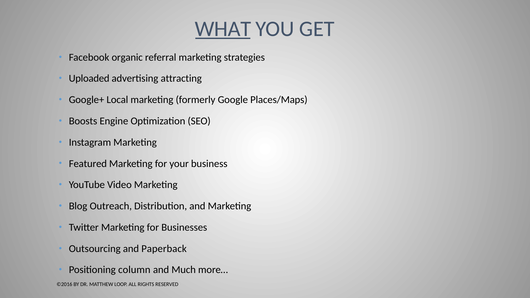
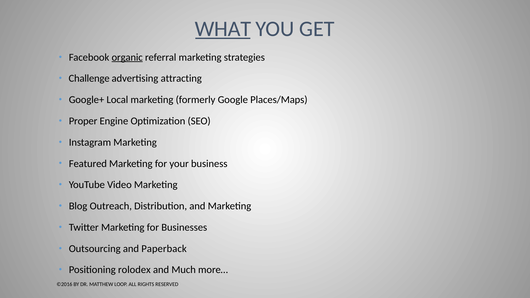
organic underline: none -> present
Uploaded: Uploaded -> Challenge
Boosts: Boosts -> Proper
column: column -> rolodex
